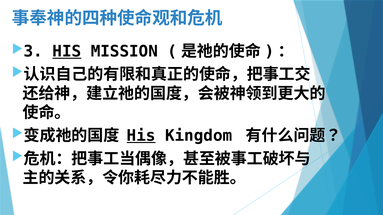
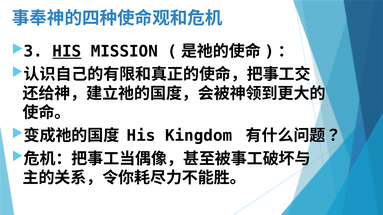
His at (141, 136) underline: present -> none
